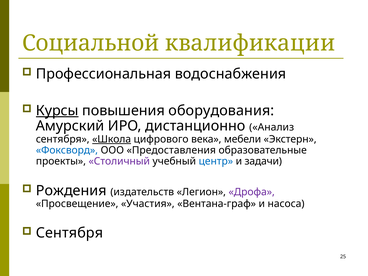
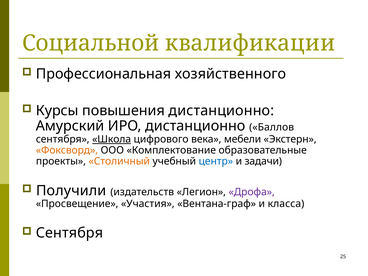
водоснабжения: водоснабжения -> хозяйственного
Курсы underline: present -> none
повышения оборудования: оборудования -> дистанционно
Анализ: Анализ -> Баллов
Фоксворд colour: blue -> orange
Предоставления: Предоставления -> Комплектование
Столичный colour: purple -> orange
Рождения: Рождения -> Получили
насоса: насоса -> класса
